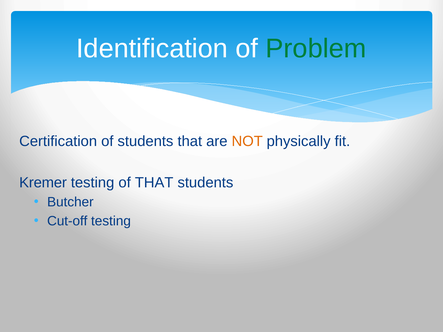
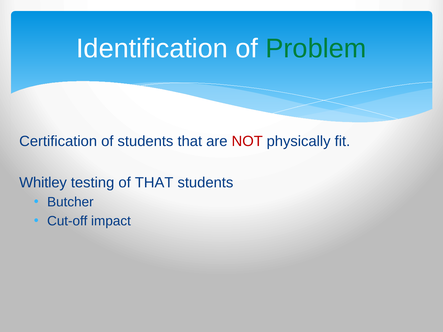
NOT colour: orange -> red
Kremer: Kremer -> Whitley
Cut-off testing: testing -> impact
